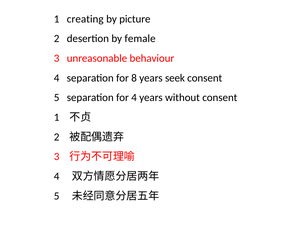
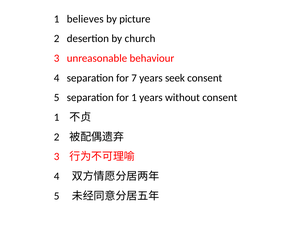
creating: creating -> believes
female: female -> church
8: 8 -> 7
for 4: 4 -> 1
